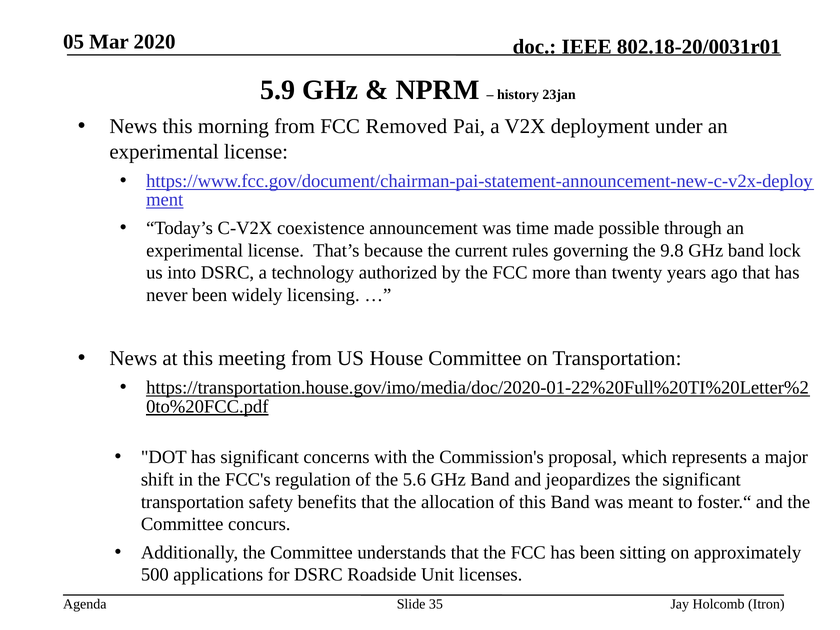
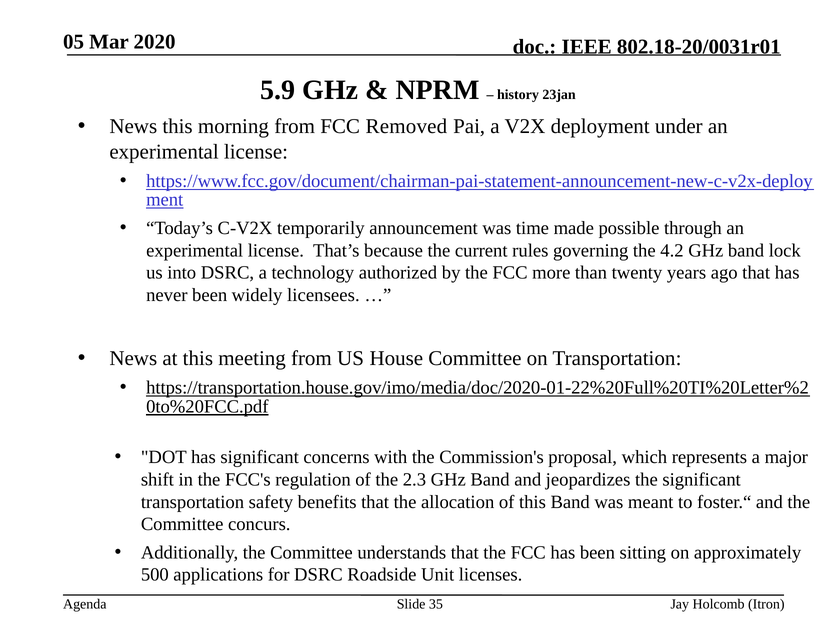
coexistence: coexistence -> temporarily
9.8: 9.8 -> 4.2
licensing: licensing -> licensees
5.6: 5.6 -> 2.3
